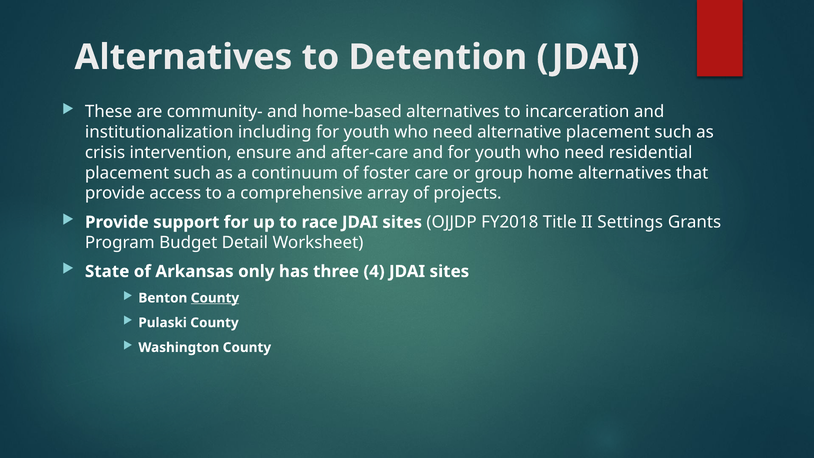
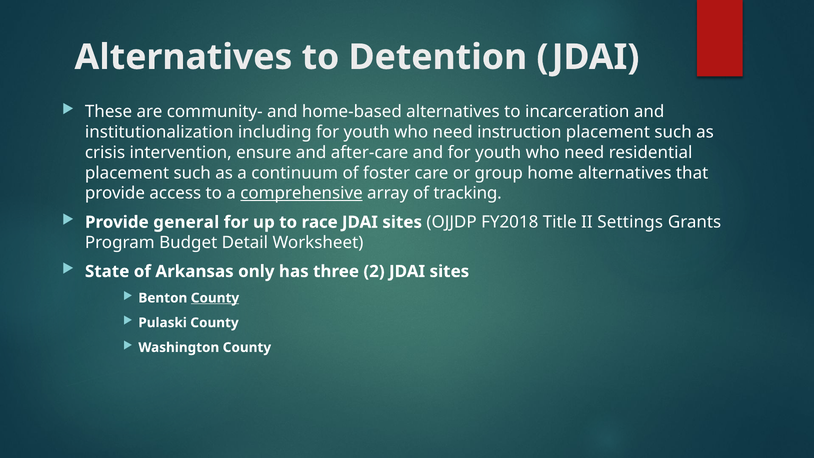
alternative: alternative -> instruction
comprehensive underline: none -> present
projects: projects -> tracking
support: support -> general
4: 4 -> 2
